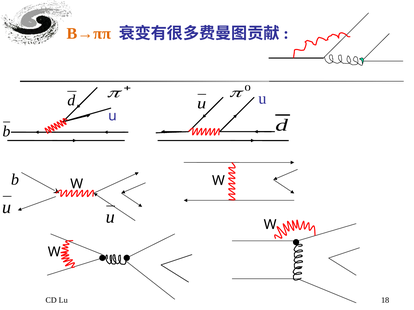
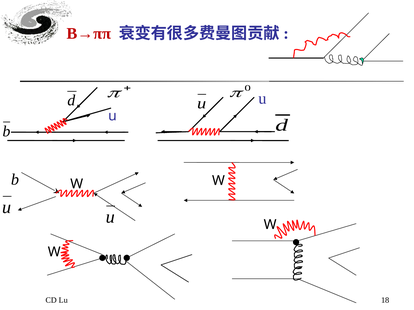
B→ππ colour: orange -> red
